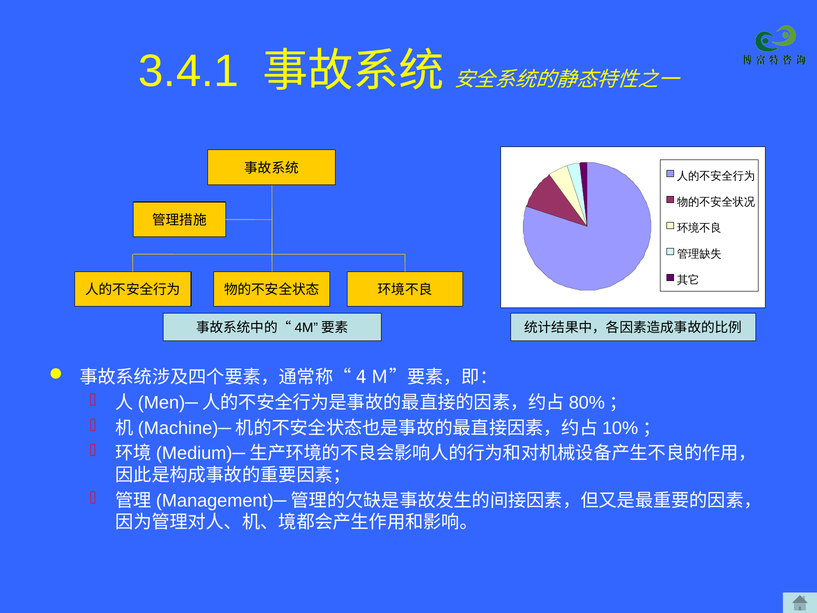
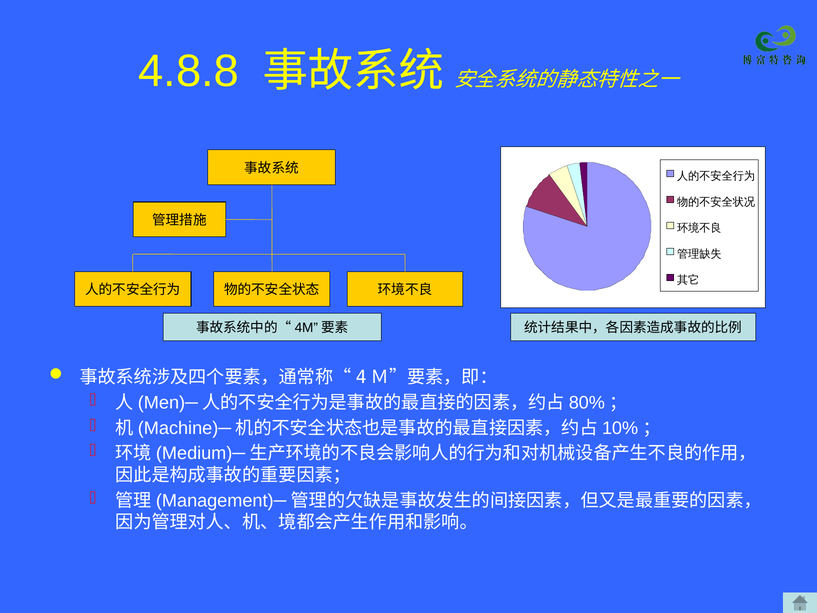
3.4.1: 3.4.1 -> 4.8.8
